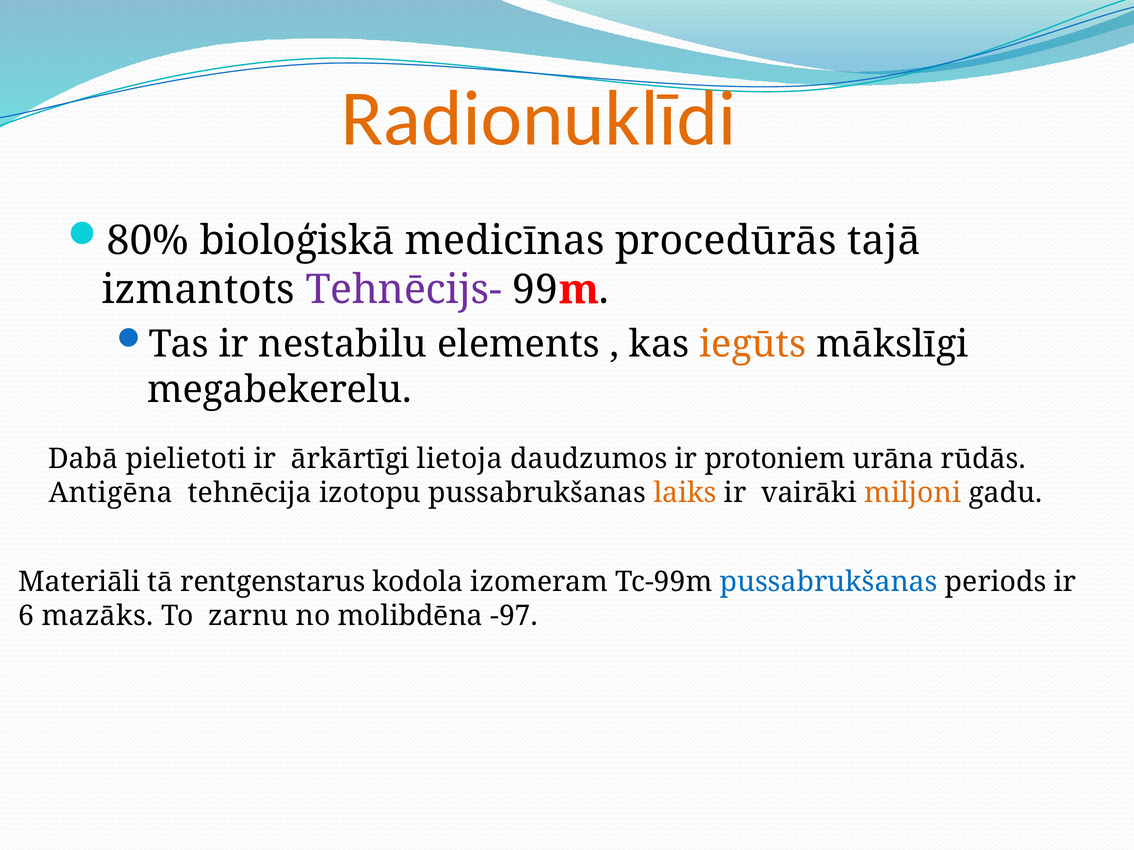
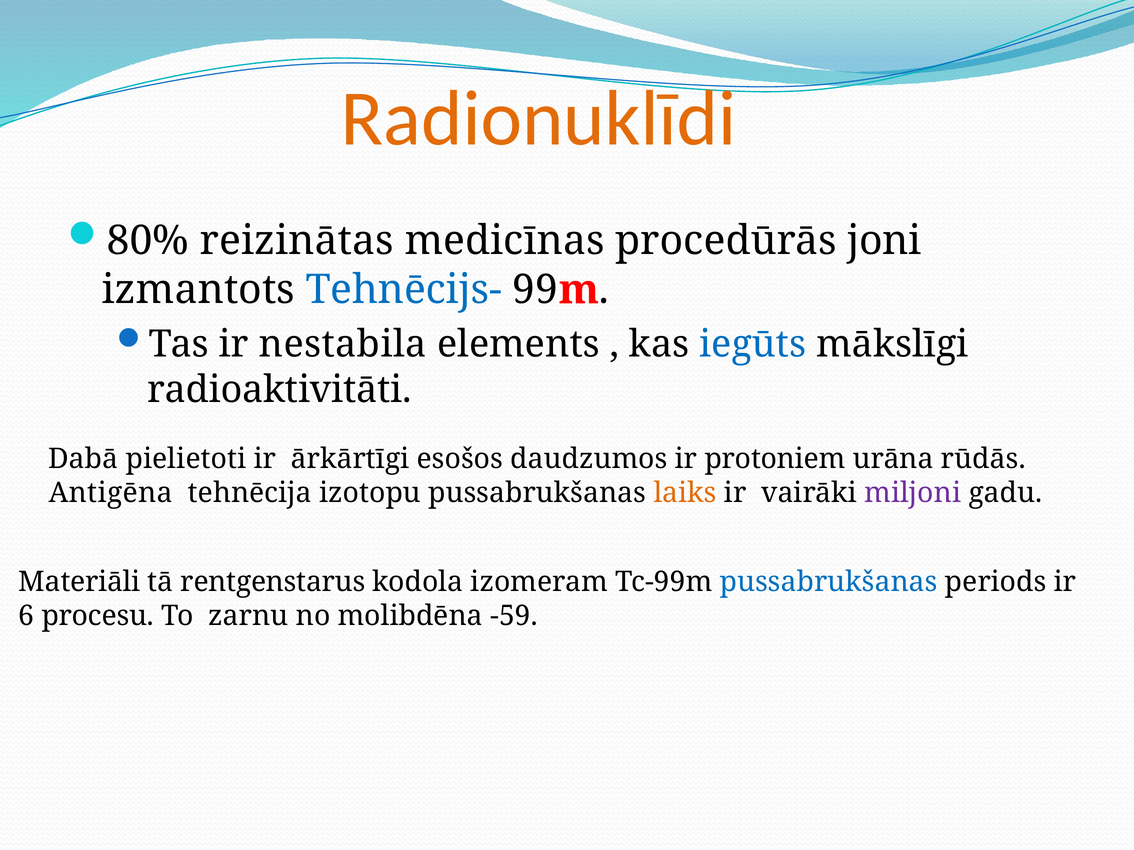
bioloģiskā: bioloģiskā -> reizinātas
tajā: tajā -> joni
Tehnēcijs- colour: purple -> blue
nestabilu: nestabilu -> nestabila
iegūts colour: orange -> blue
megabekerelu: megabekerelu -> radioaktivitāti
lietoja: lietoja -> esošos
miljoni colour: orange -> purple
mazāks: mazāks -> procesu
-97: -97 -> -59
